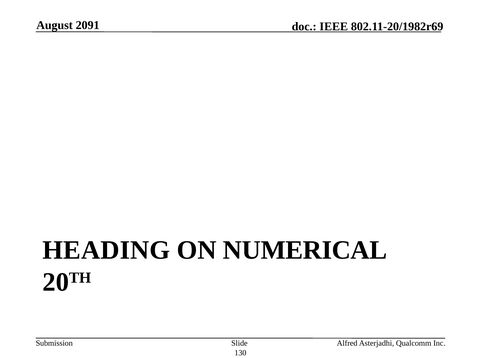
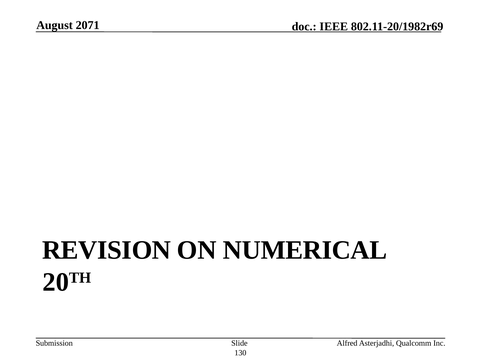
2091: 2091 -> 2071
HEADING: HEADING -> REVISION
